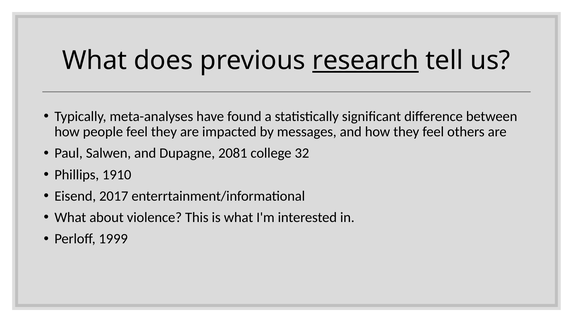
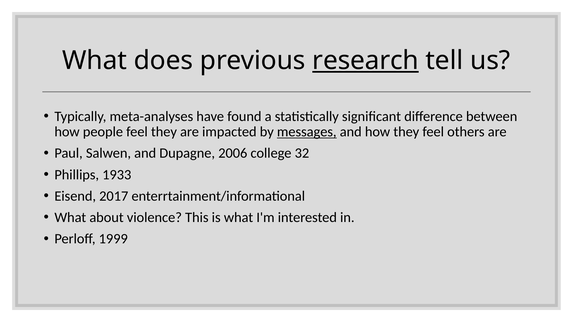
messages underline: none -> present
2081: 2081 -> 2006
1910: 1910 -> 1933
